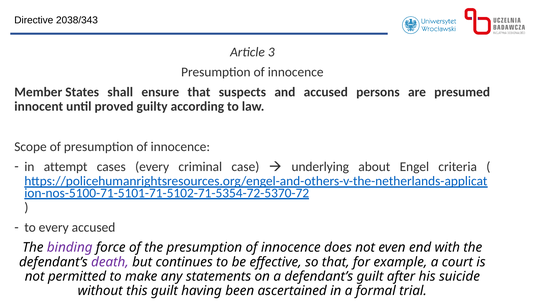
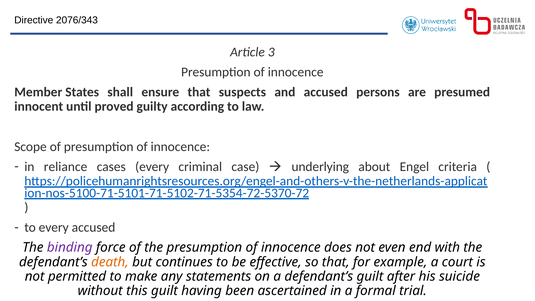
2038/343: 2038/343 -> 2076/343
attempt: attempt -> reliance
death colour: purple -> orange
